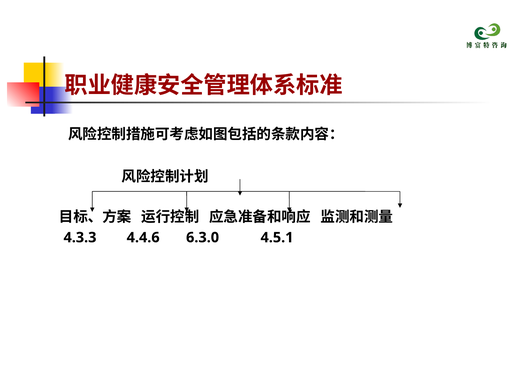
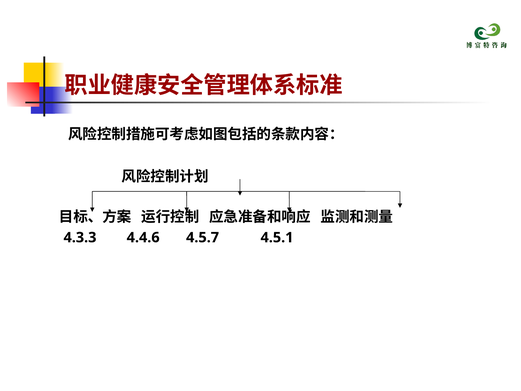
6.3.0: 6.3.0 -> 4.5.7
